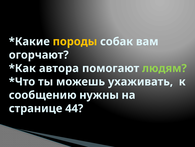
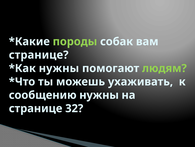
породы colour: yellow -> light green
огорчают at (39, 55): огорчают -> странице
автора at (59, 68): автора -> нужны
44: 44 -> 32
